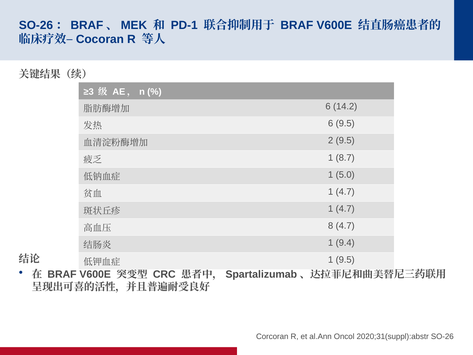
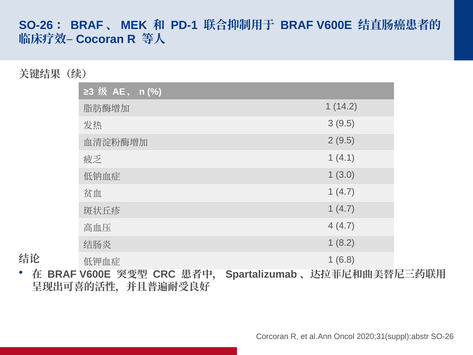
6 at (328, 107): 6 -> 1
6 at (331, 124): 6 -> 3
8.7: 8.7 -> 4.1
5.0: 5.0 -> 3.0
8: 8 -> 4
9.4: 9.4 -> 8.2
1 9.5: 9.5 -> 6.8
